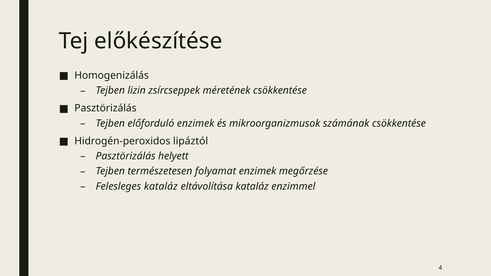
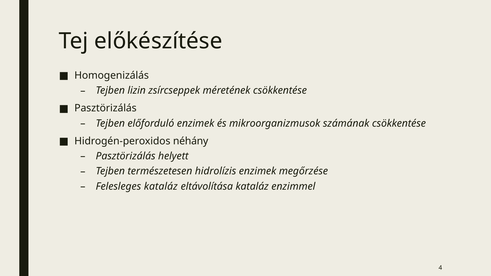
lipáztól: lipáztól -> néhány
folyamat: folyamat -> hidrolízis
